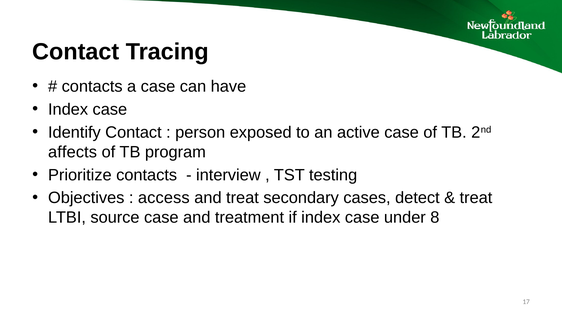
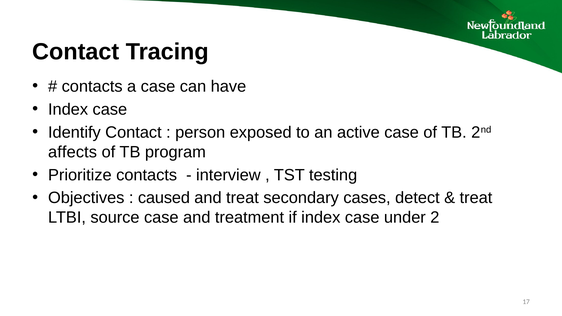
access: access -> caused
8: 8 -> 2
